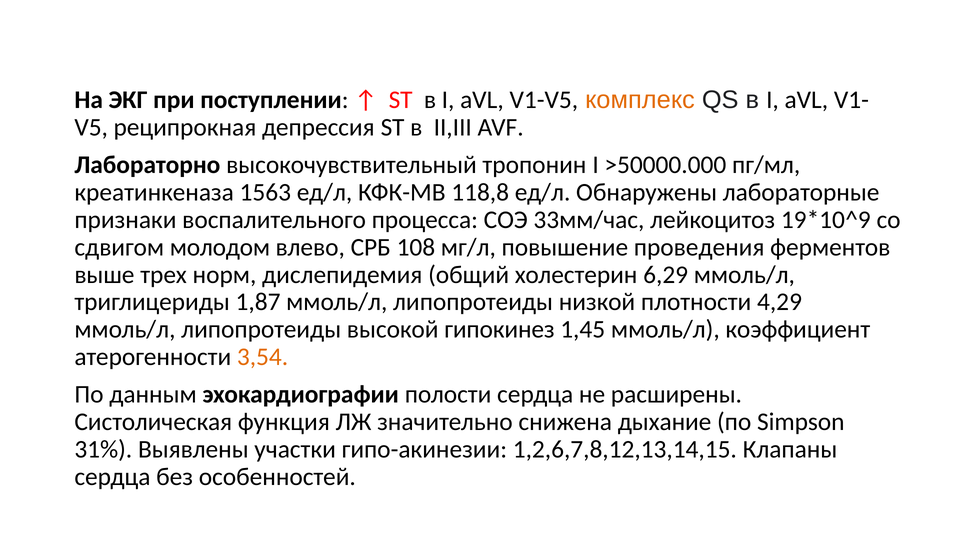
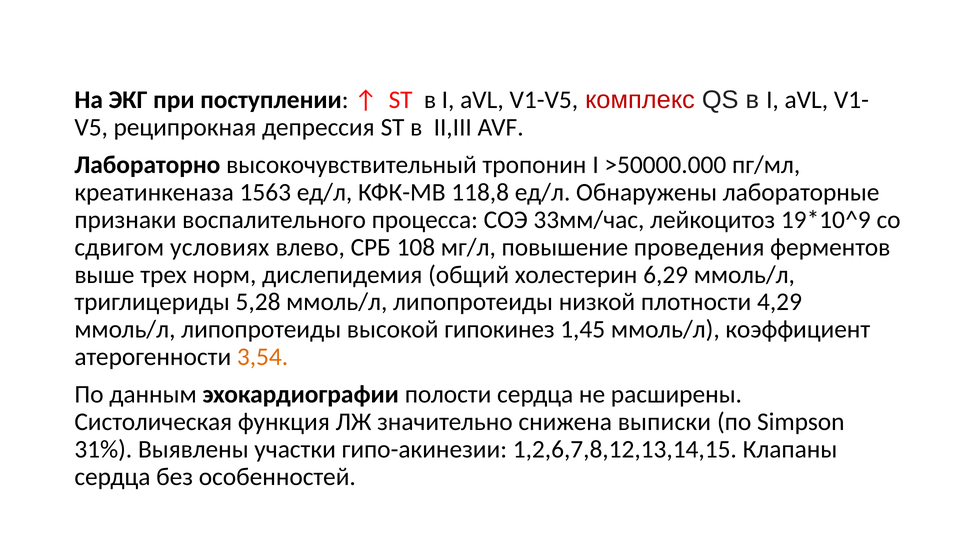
комплекс colour: orange -> red
молодом: молодом -> условиях
1,87: 1,87 -> 5,28
дыхание: дыхание -> выписки
